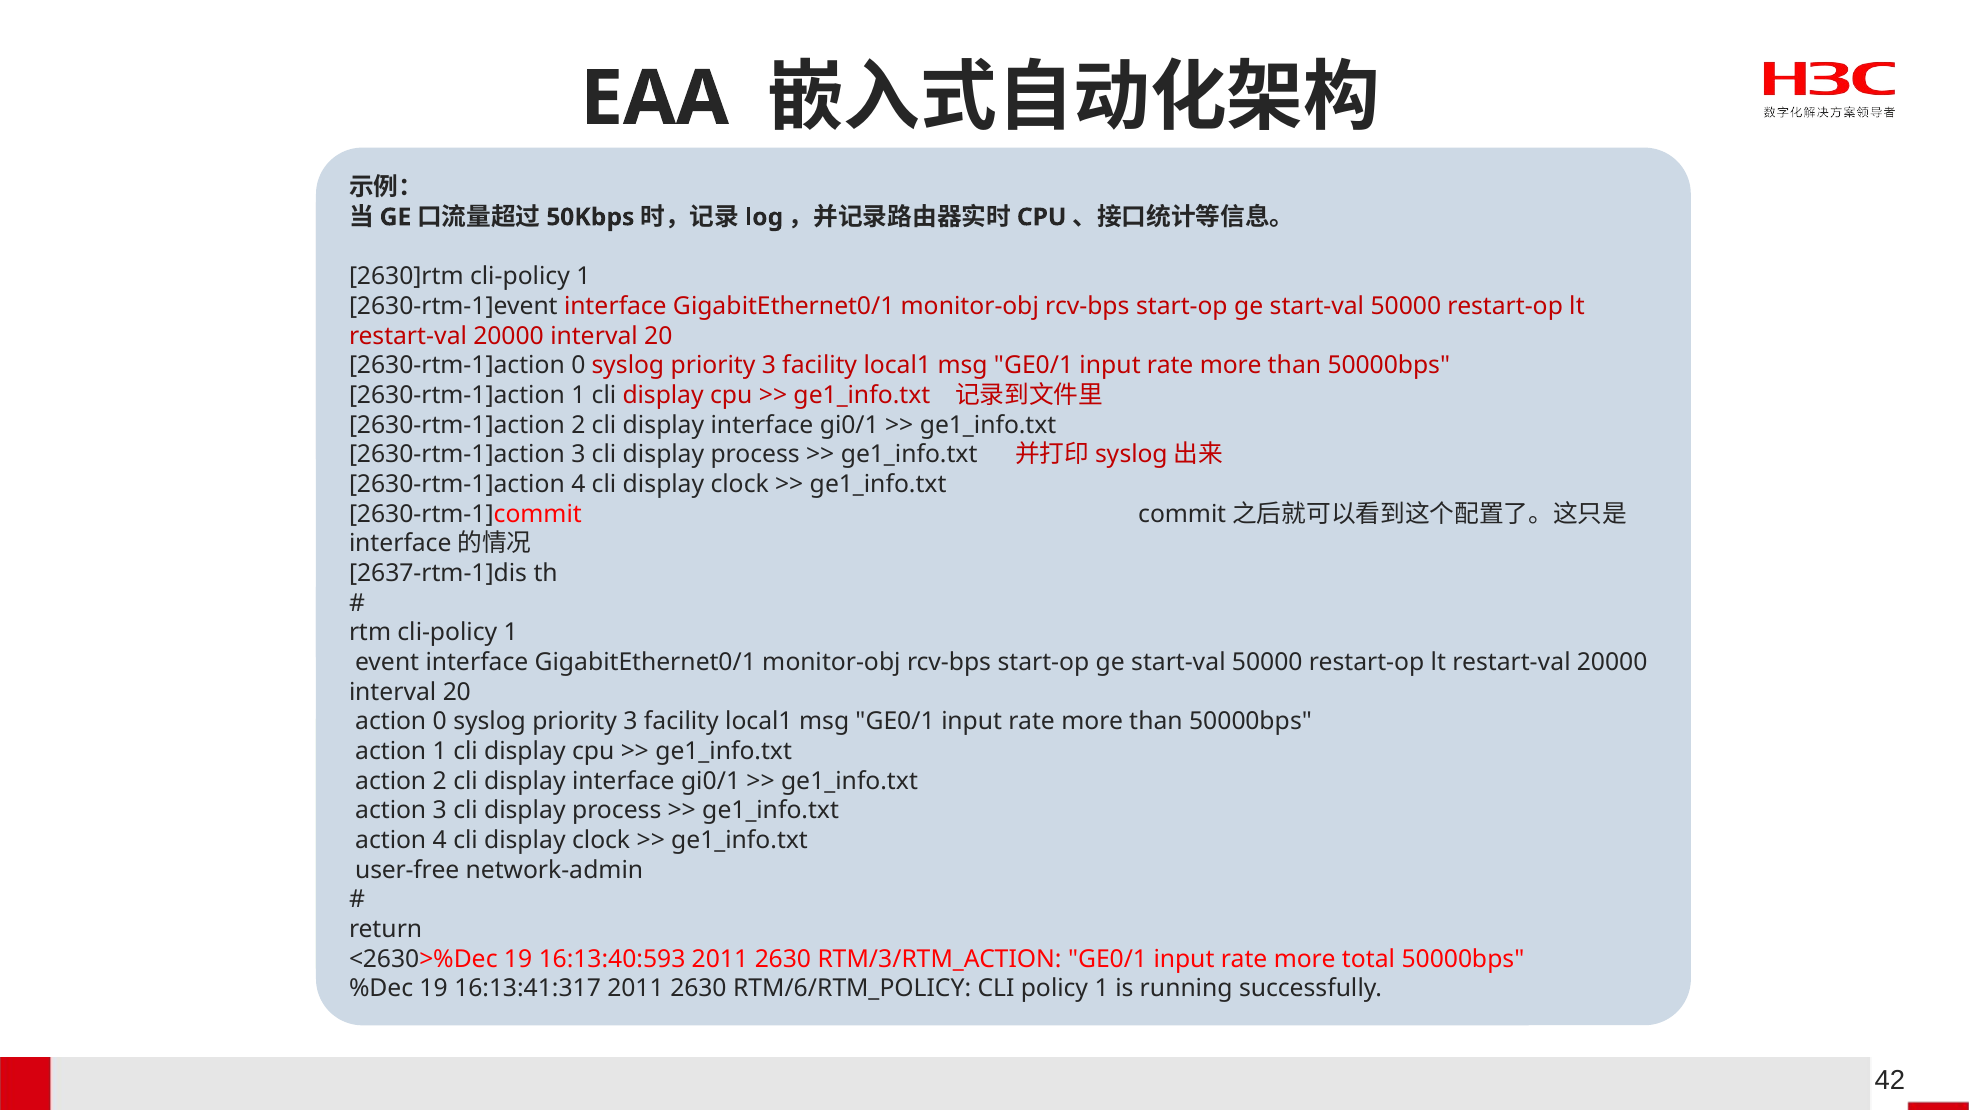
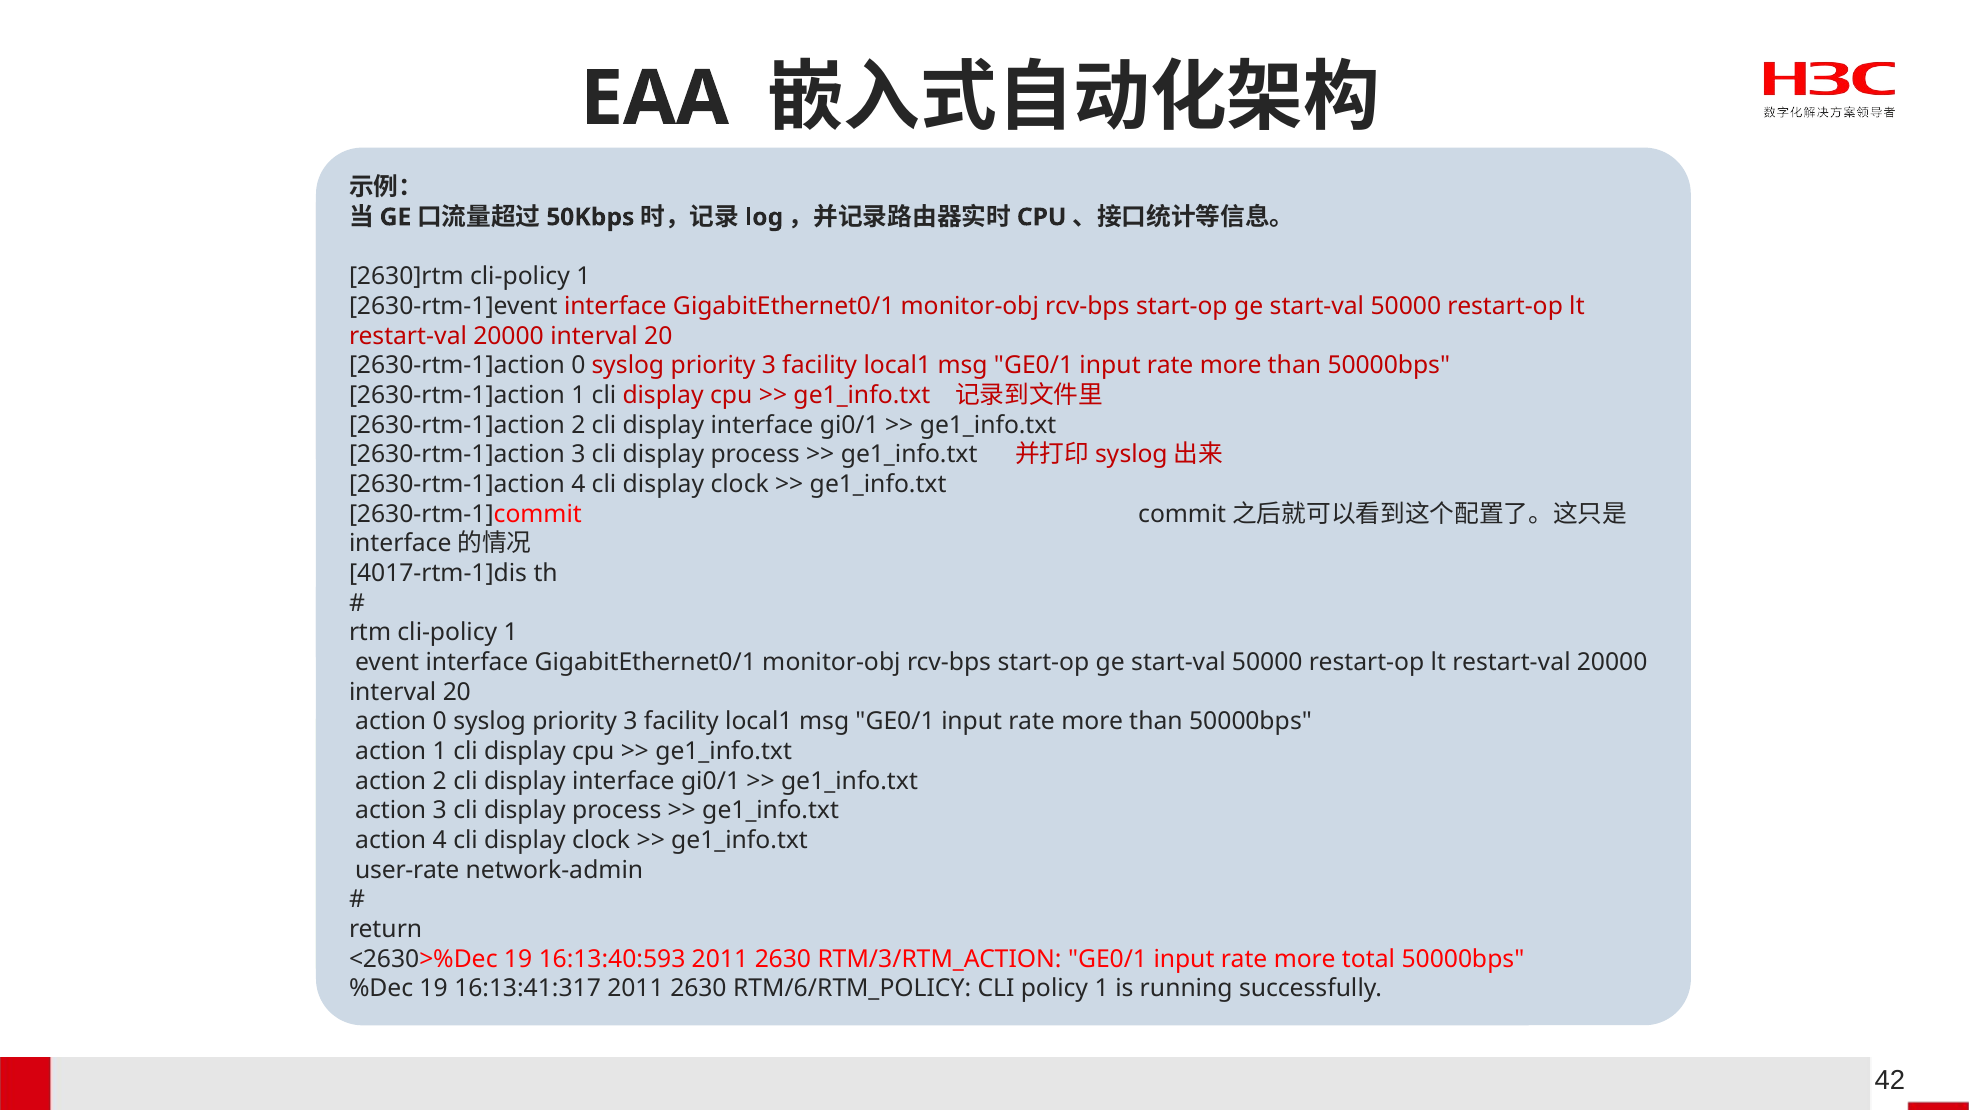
2637-rtm-1]dis: 2637-rtm-1]dis -> 4017-rtm-1]dis
user-free: user-free -> user-rate
